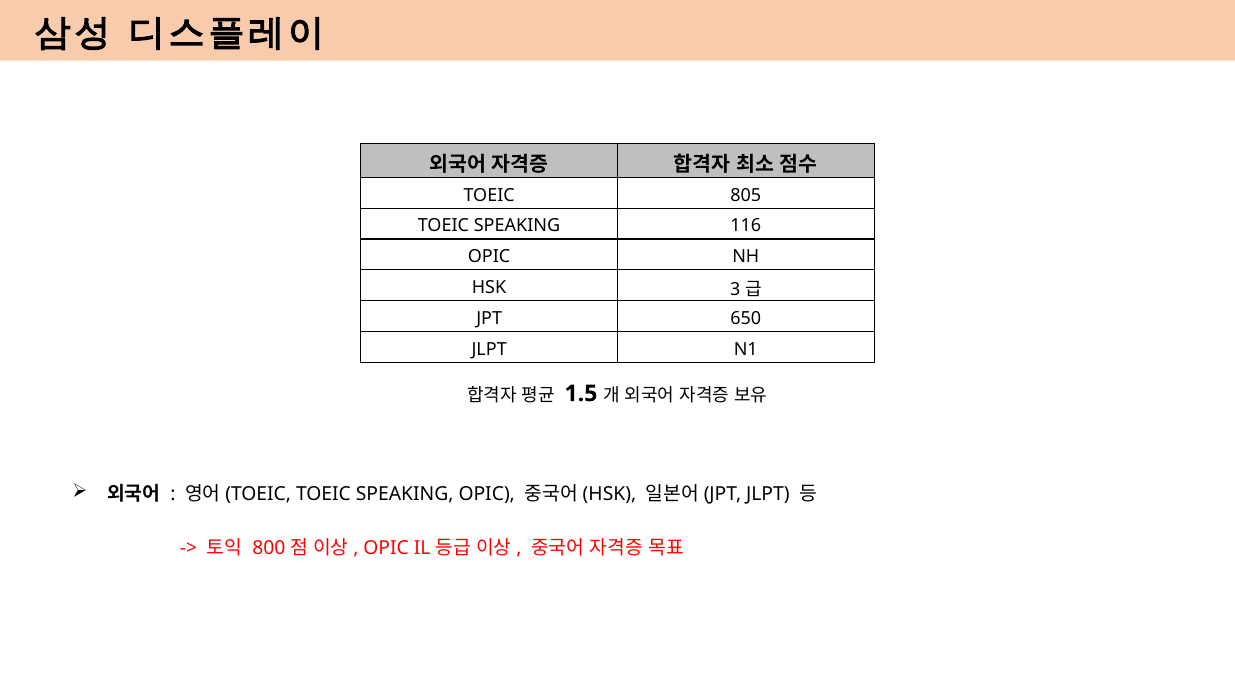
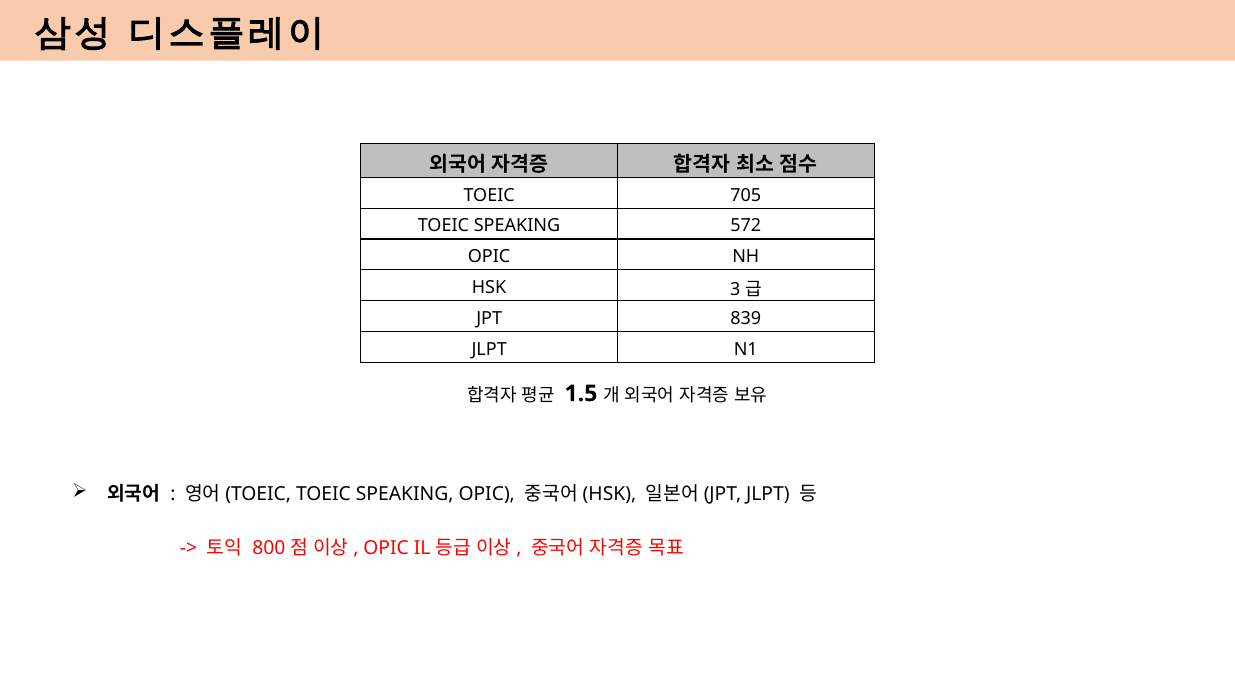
805: 805 -> 705
116: 116 -> 572
650: 650 -> 839
